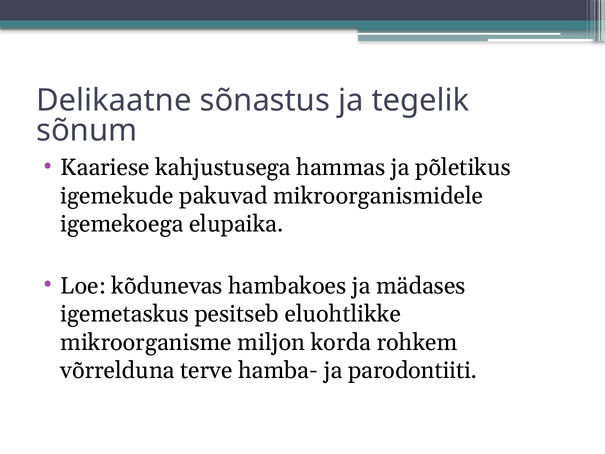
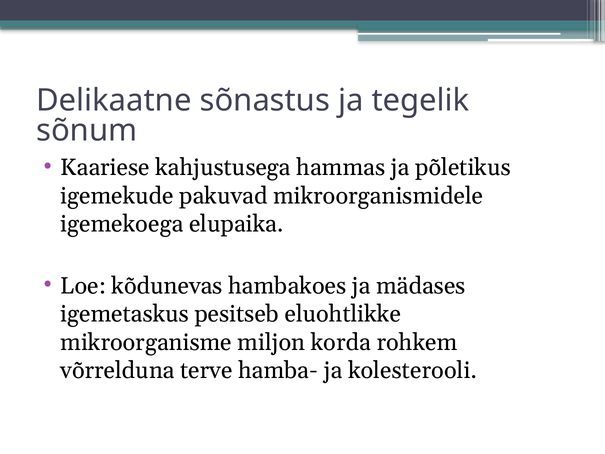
parodontiiti: parodontiiti -> kolesterooli
